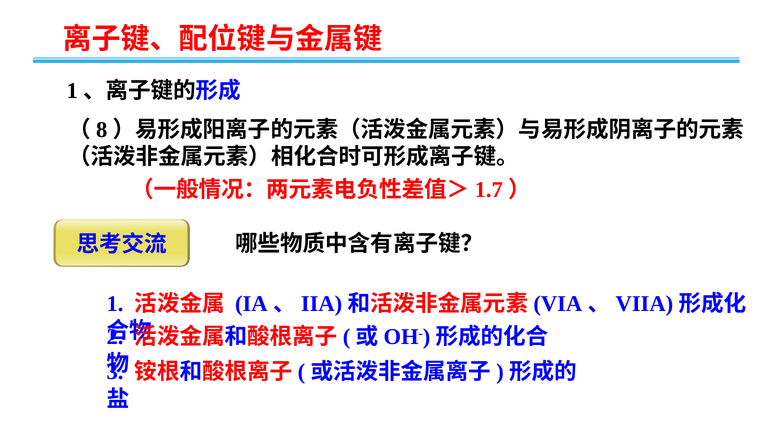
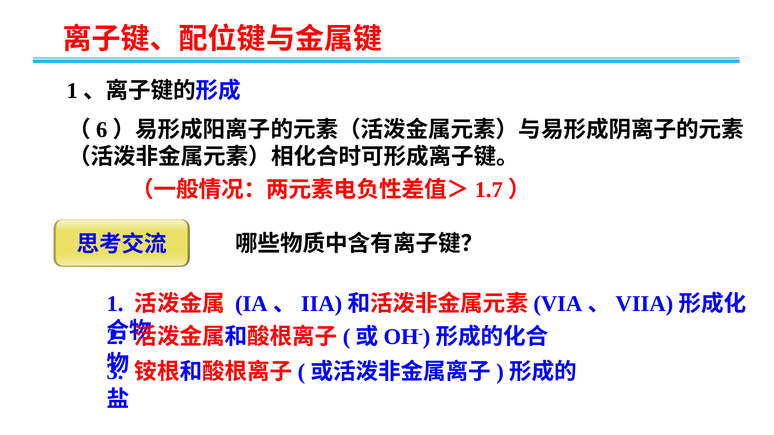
8: 8 -> 6
